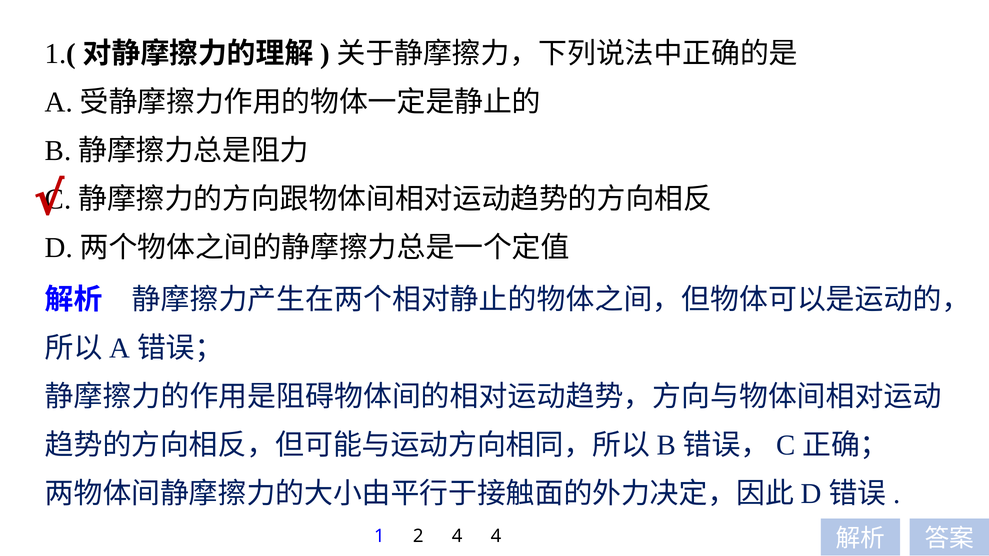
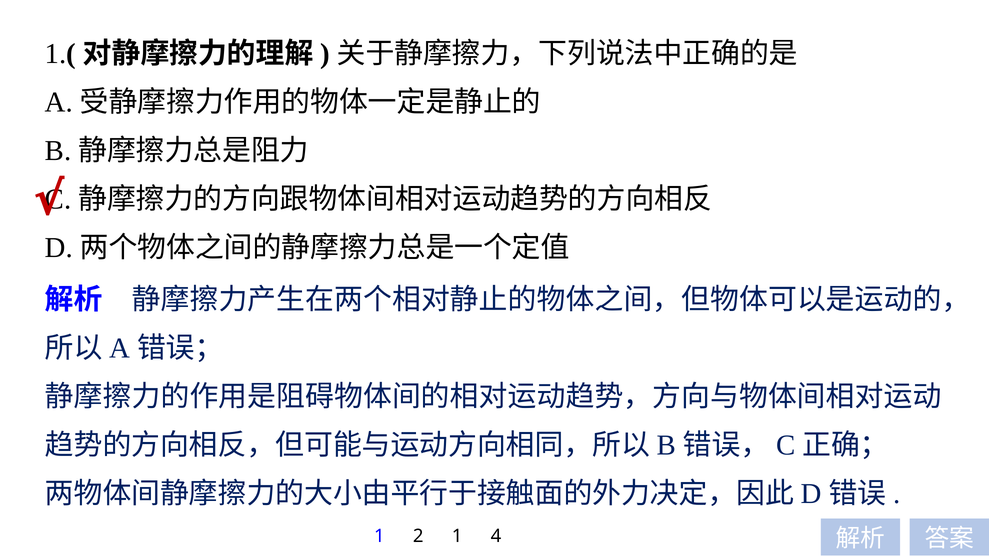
2 4: 4 -> 1
